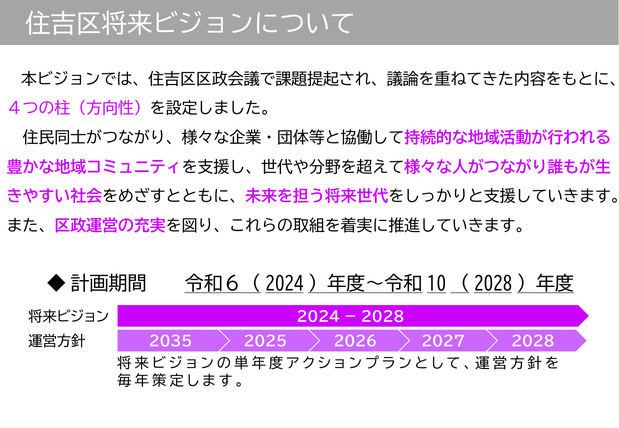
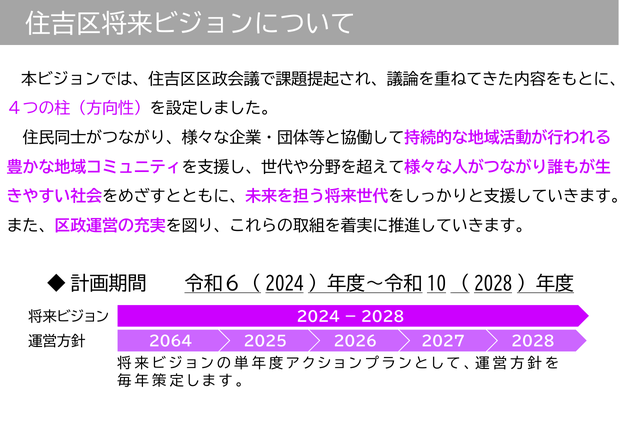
2035: 2035 -> 2064
